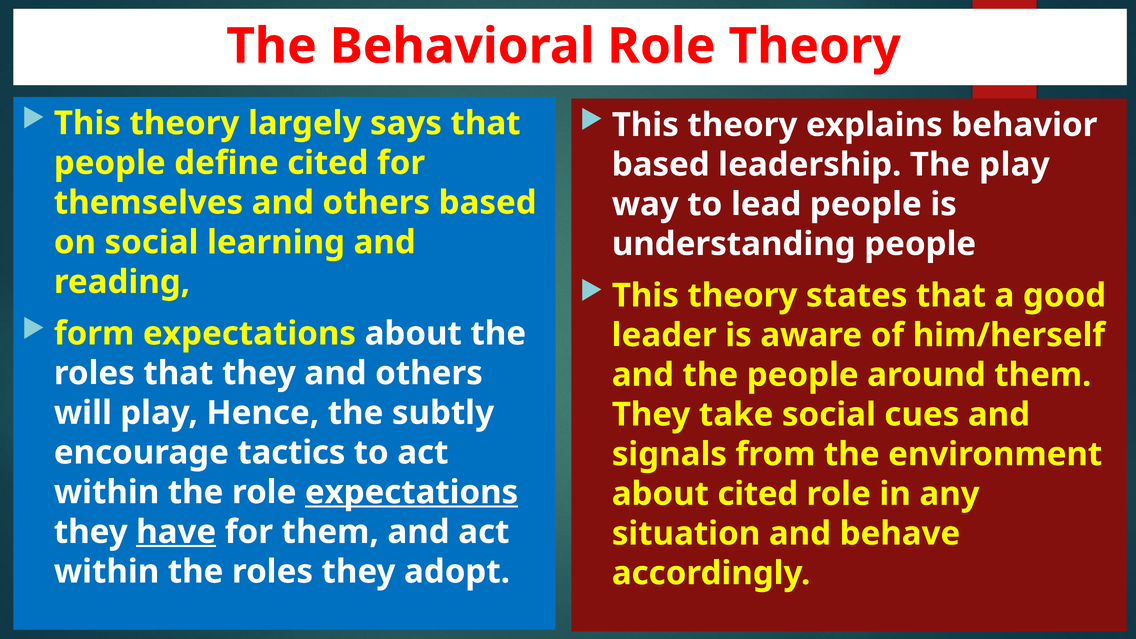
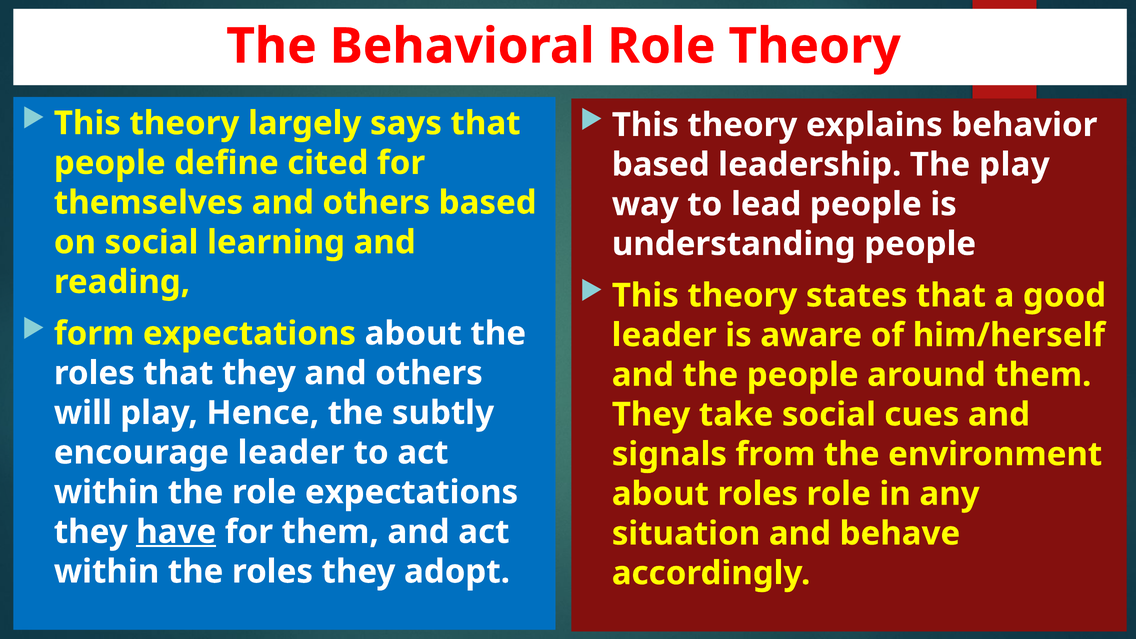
encourage tactics: tactics -> leader
expectations at (412, 492) underline: present -> none
about cited: cited -> roles
